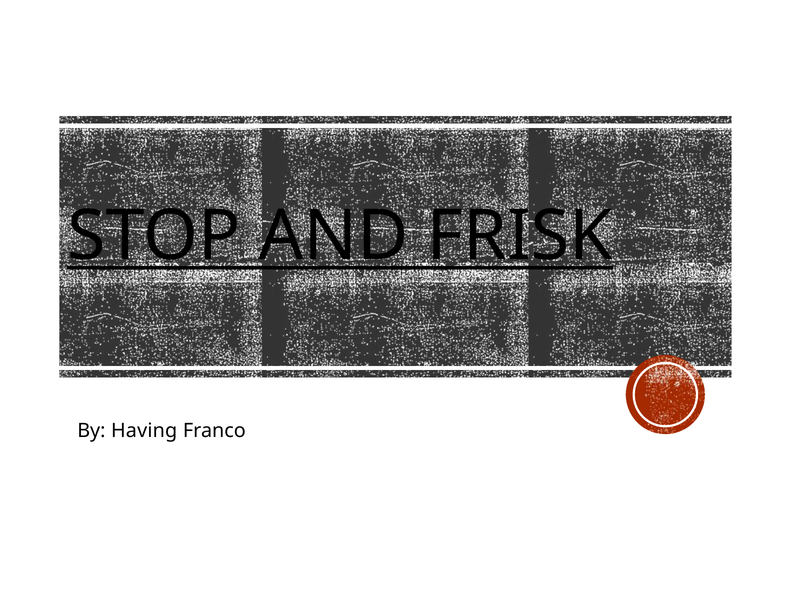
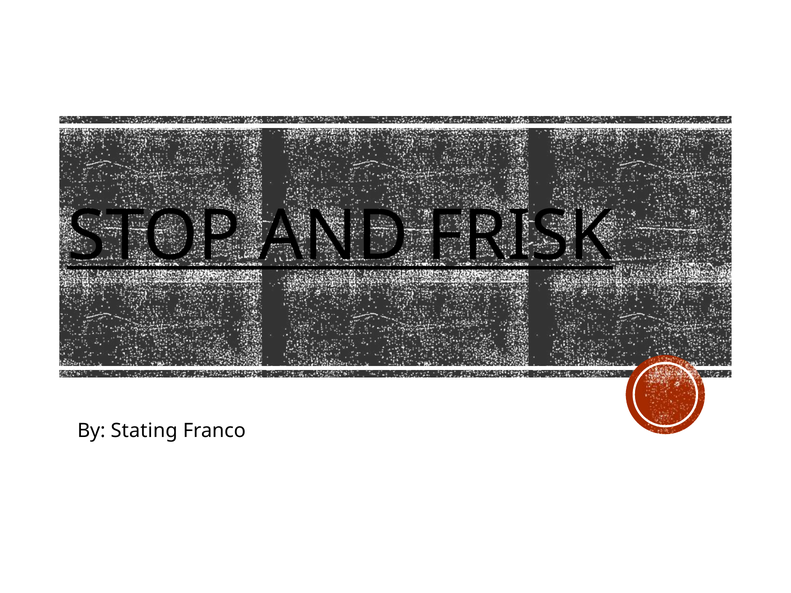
Having: Having -> Stating
